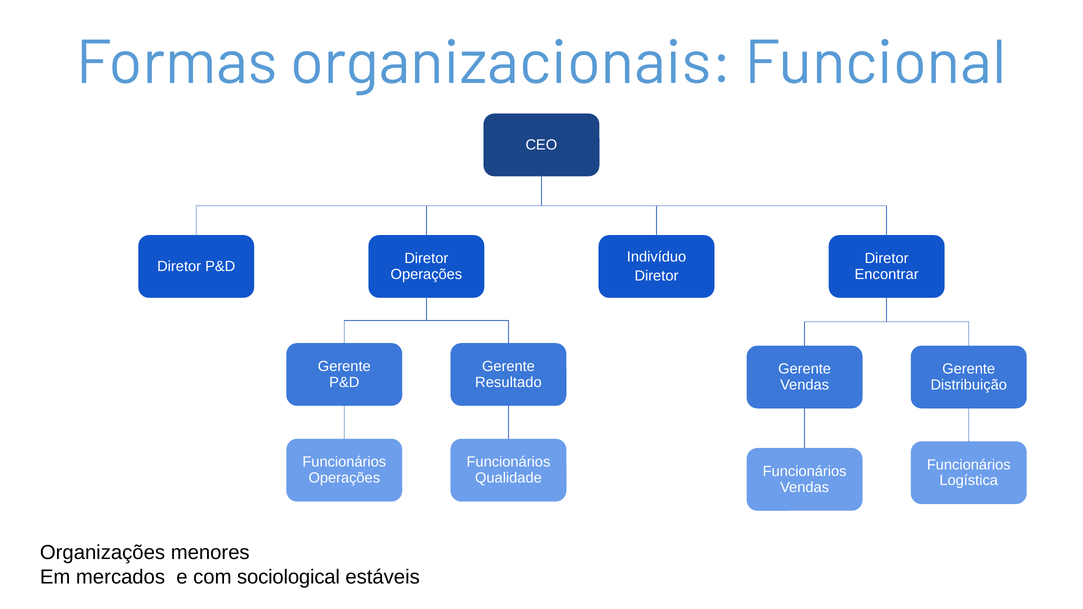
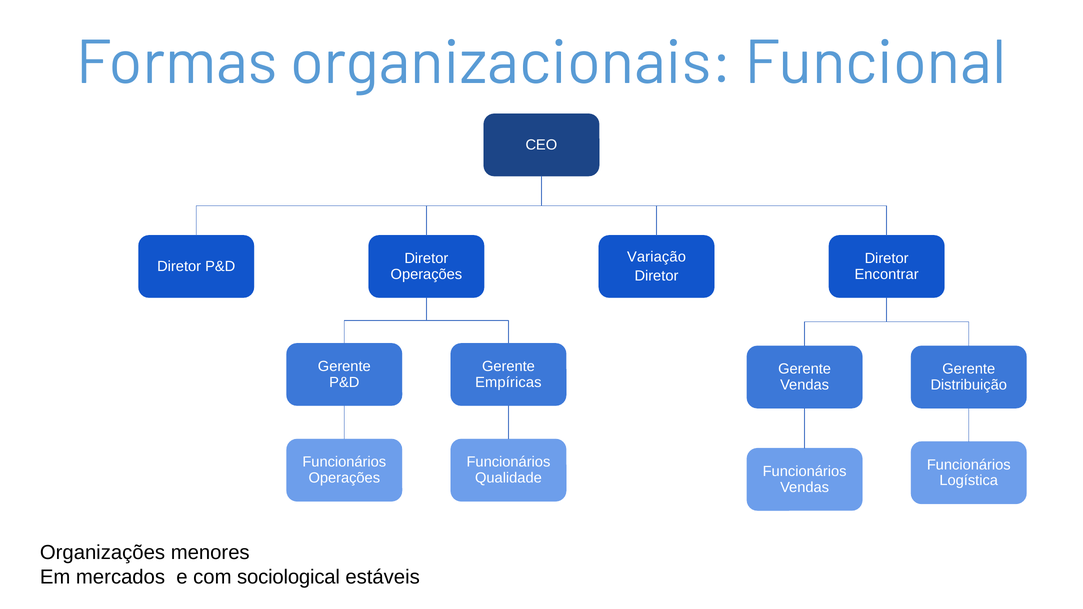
Indivíduo: Indivíduo -> Variação
Resultado: Resultado -> Empíricas
